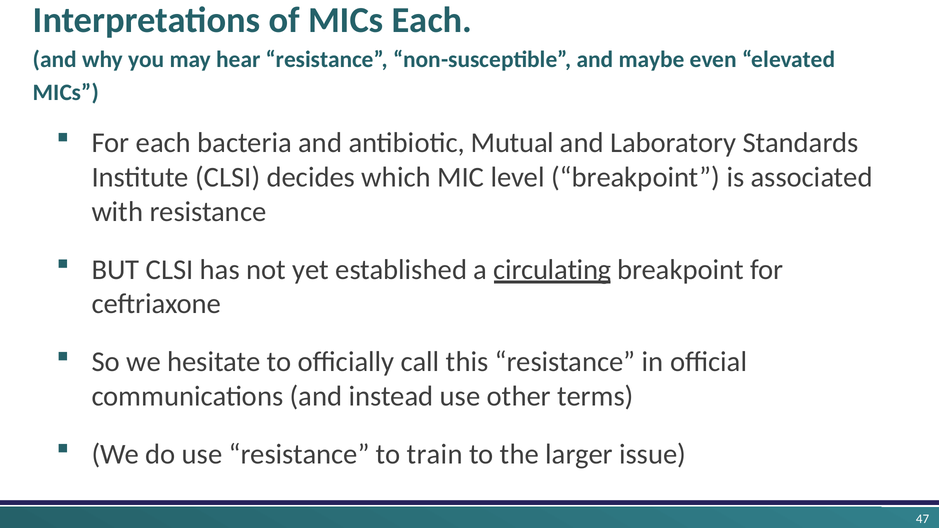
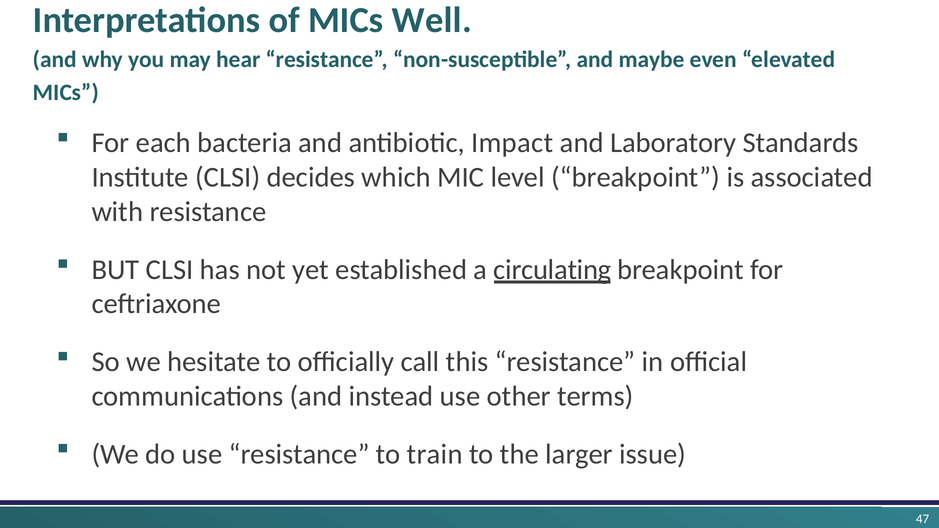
MICs Each: Each -> Well
Mutual: Mutual -> Impact
